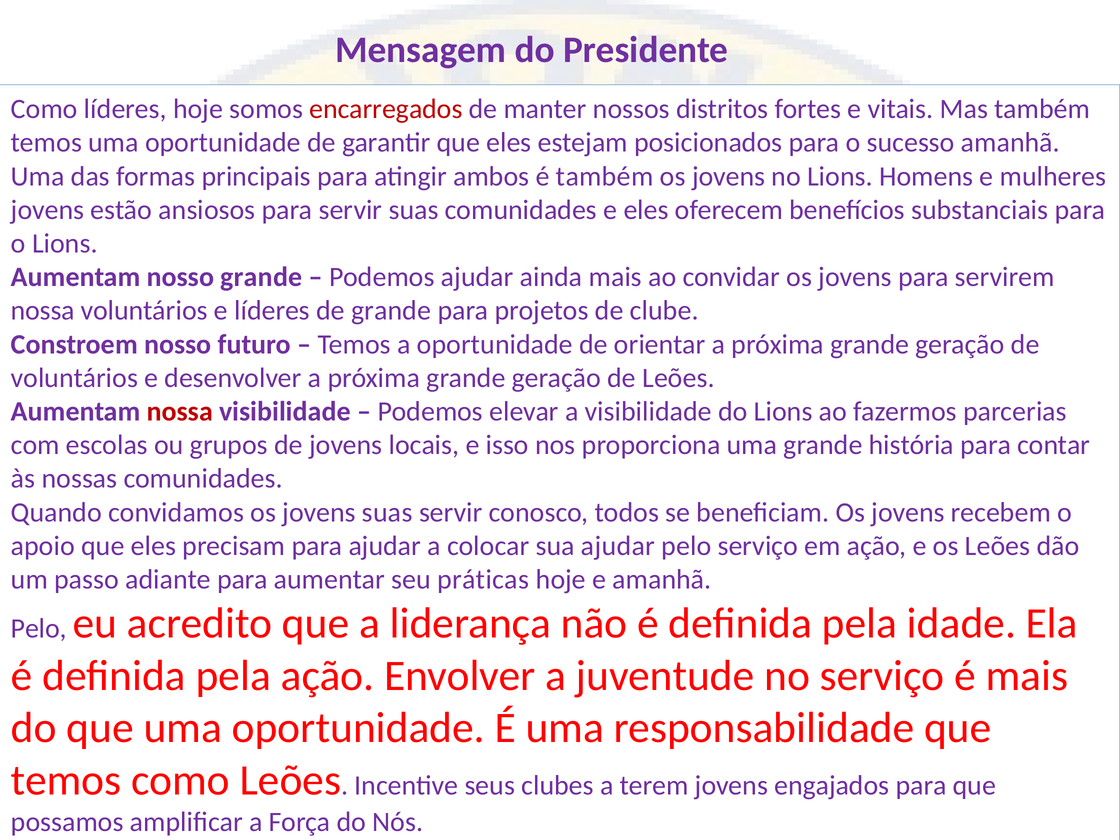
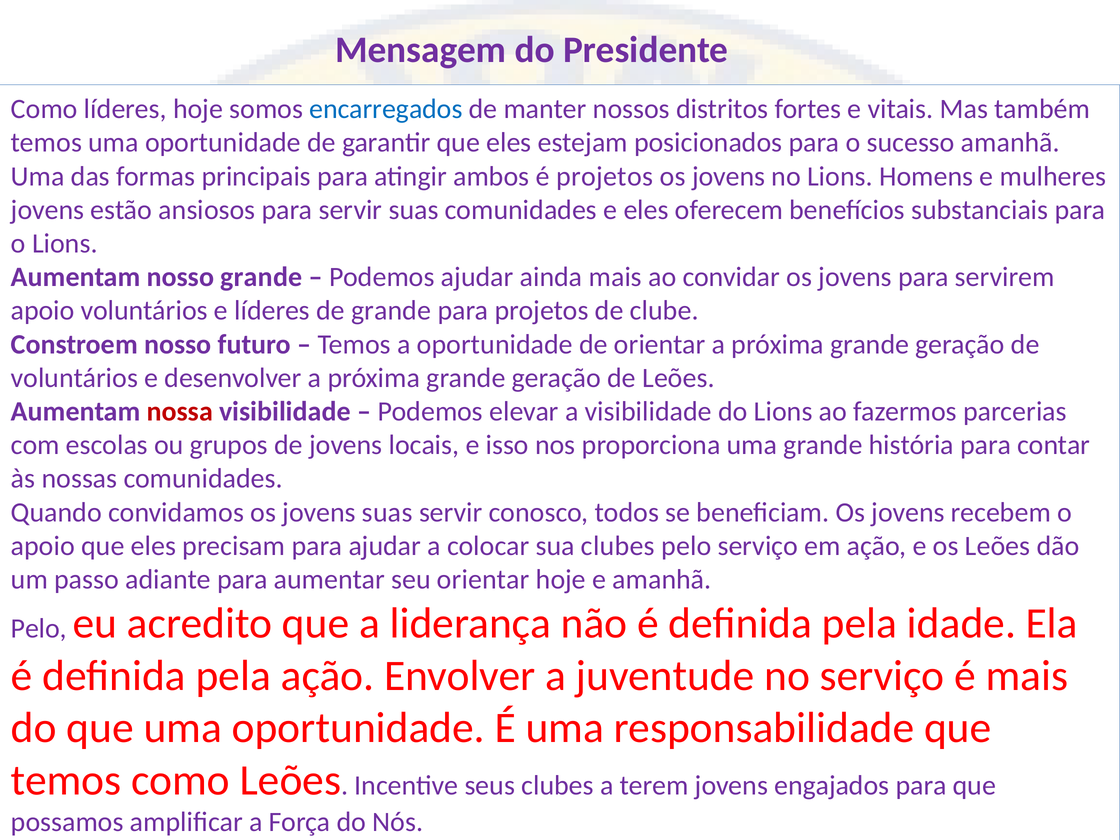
encarregados colour: red -> blue
é também: também -> projetos
nossa at (43, 311): nossa -> apoio
sua ajudar: ajudar -> clubes
seu práticas: práticas -> orientar
